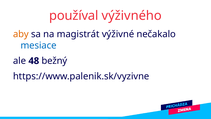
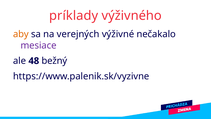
používal: používal -> príklady
magistrát: magistrát -> verejných
mesiace colour: blue -> purple
